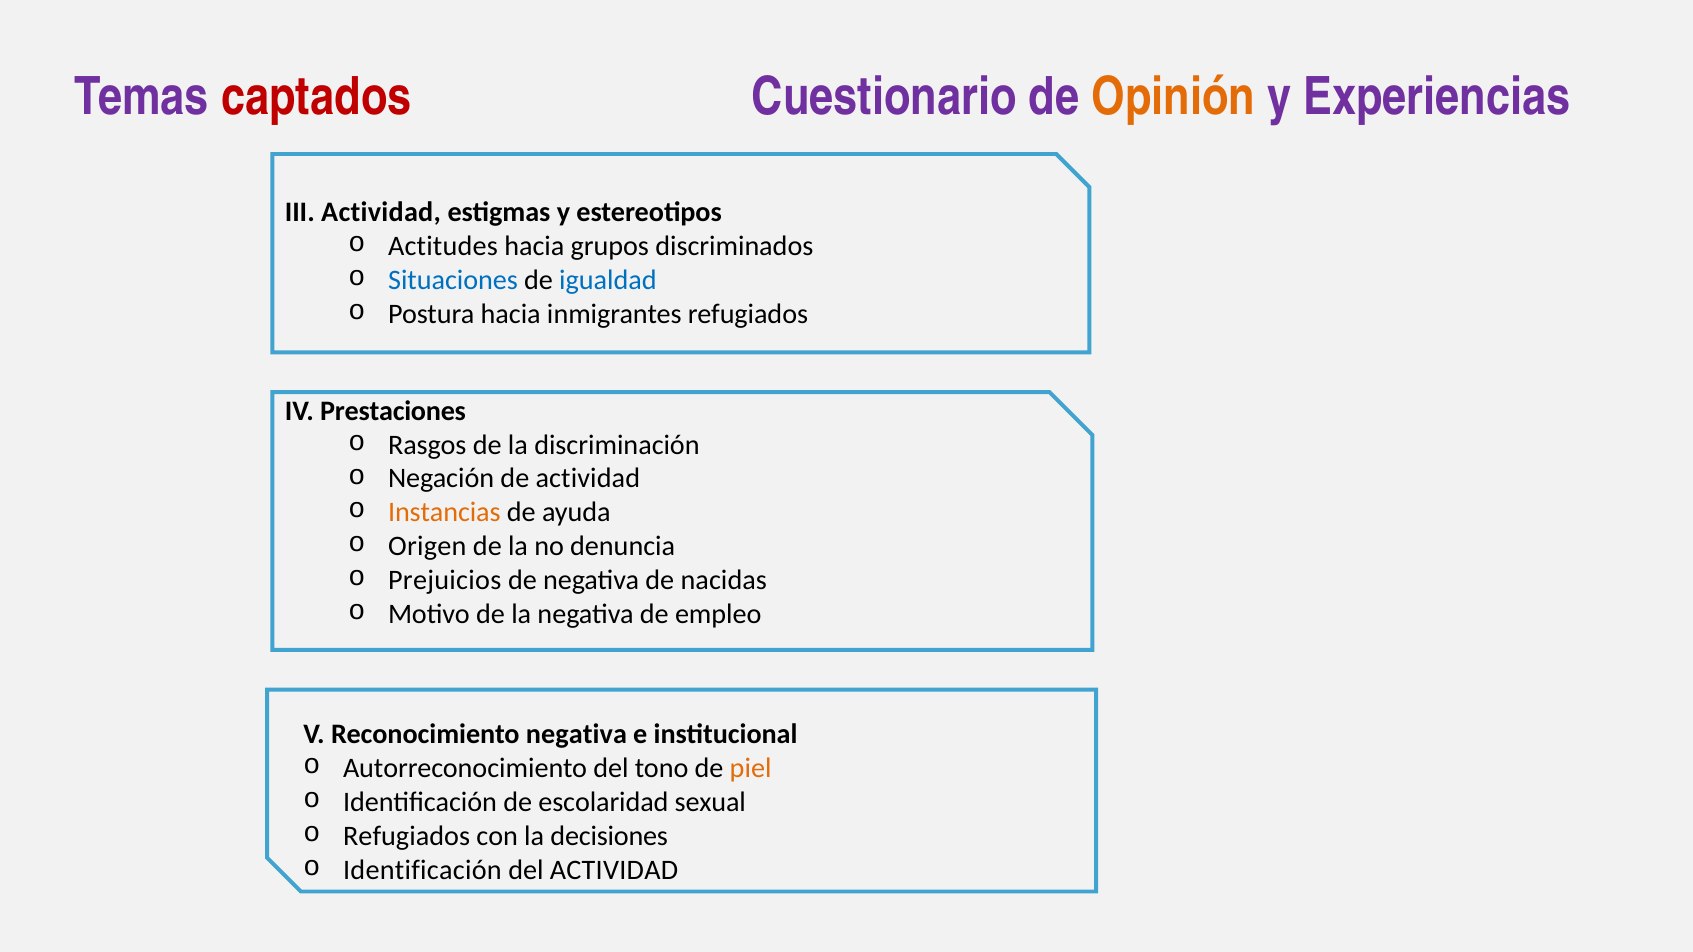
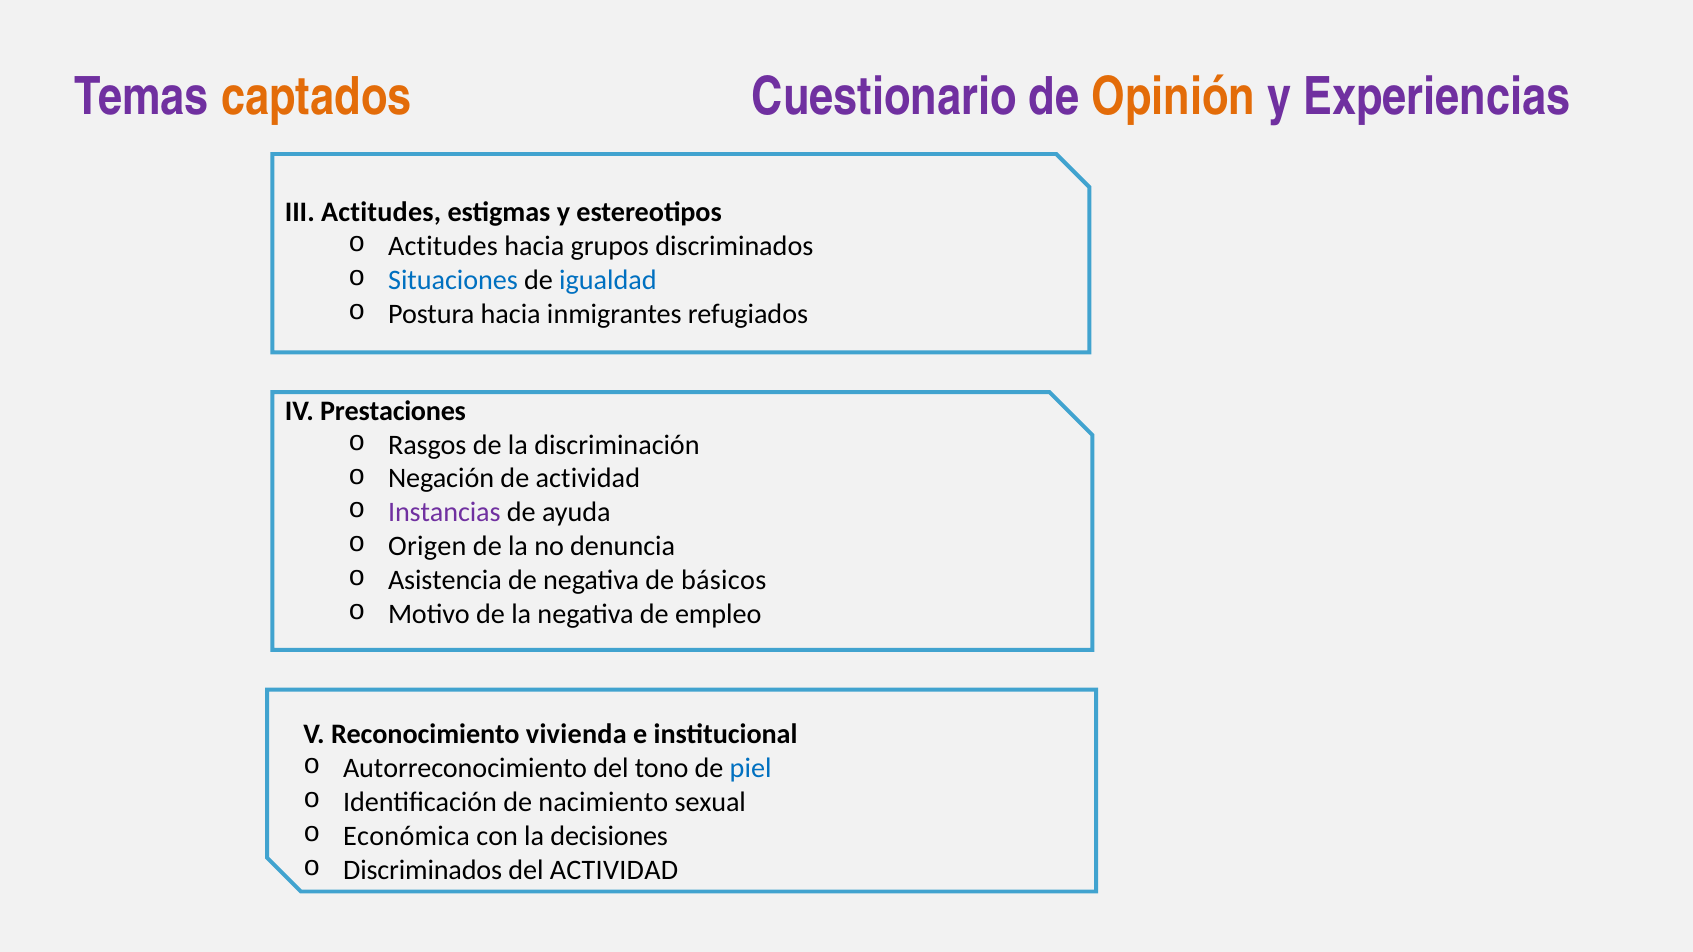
captados colour: red -> orange
III Actividad: Actividad -> Actitudes
Instancias colour: orange -> purple
Prejuicios: Prejuicios -> Asistencia
nacidas: nacidas -> básicos
Reconocimiento negativa: negativa -> vivienda
piel colour: orange -> blue
escolaridad: escolaridad -> nacimiento
Refugiados at (407, 836): Refugiados -> Económica
Identificación at (422, 870): Identificación -> Discriminados
